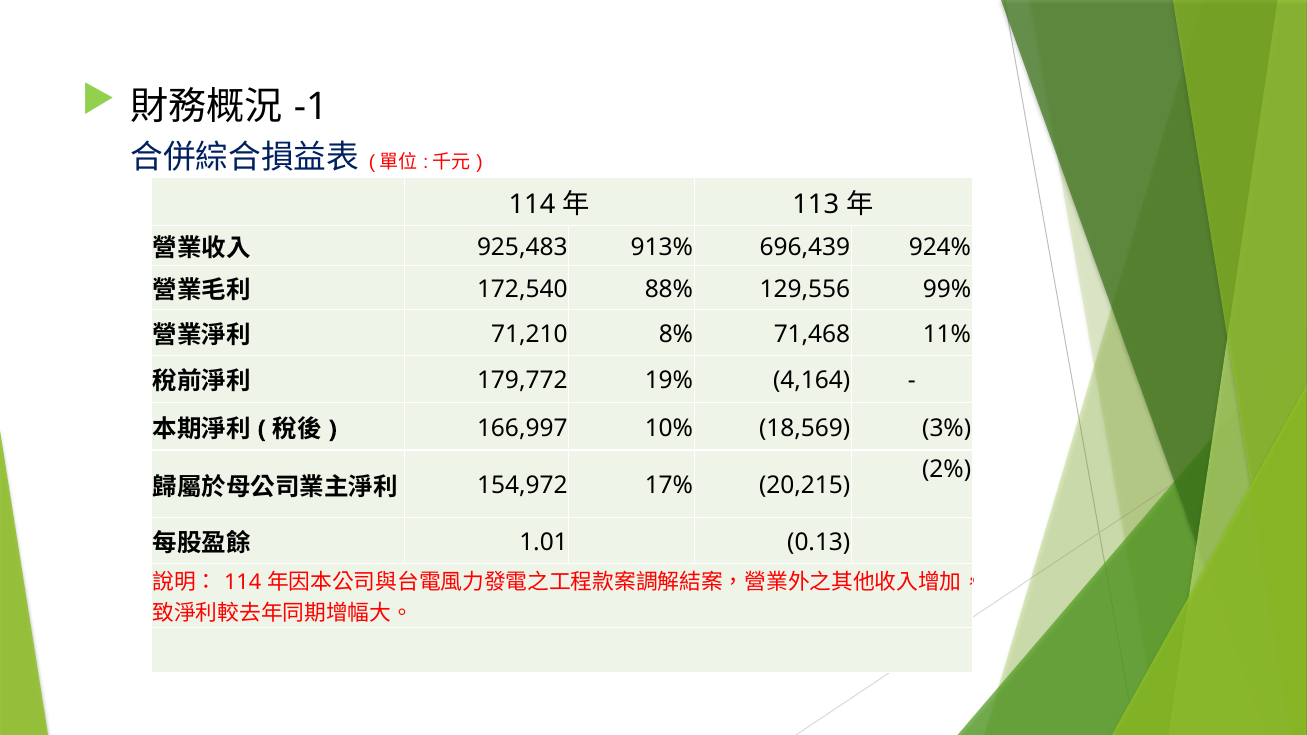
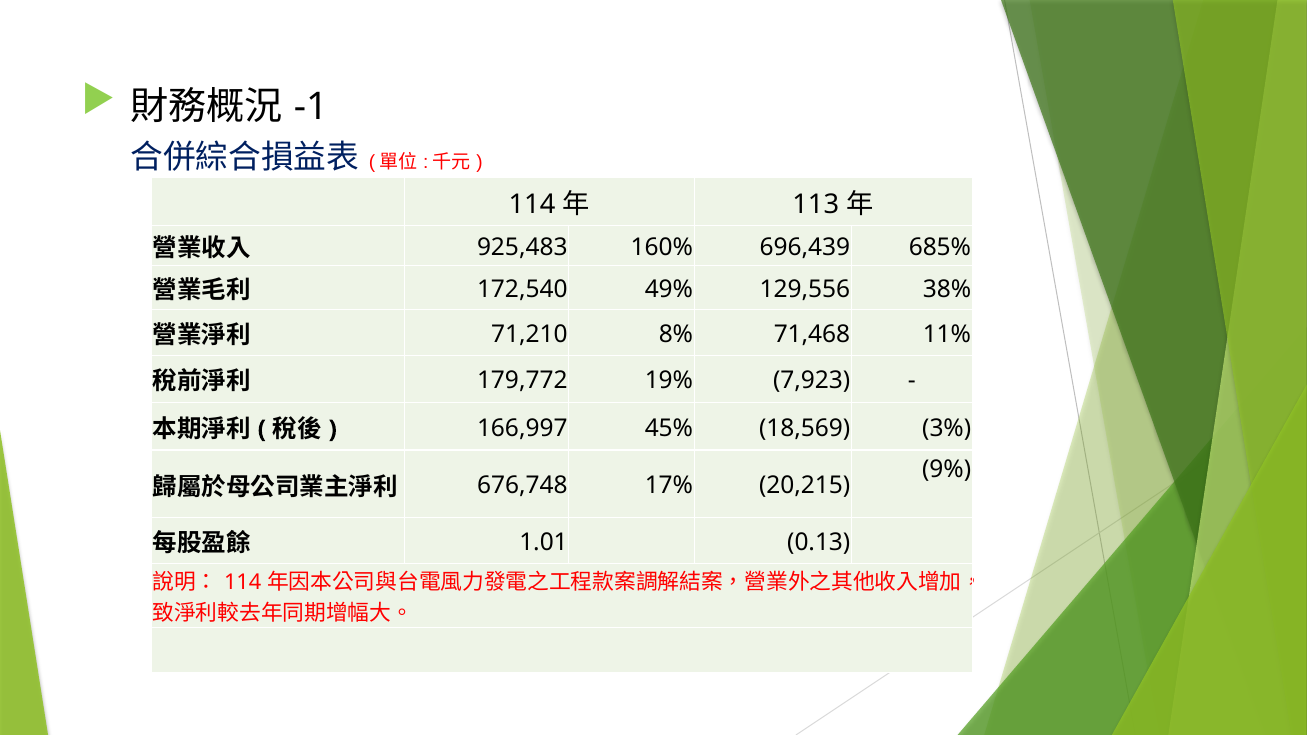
913%: 913% -> 160%
924%: 924% -> 685%
88%: 88% -> 49%
99%: 99% -> 38%
4,164: 4,164 -> 7,923
10%: 10% -> 45%
2%: 2% -> 9%
154,972: 154,972 -> 676,748
